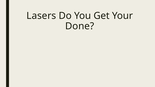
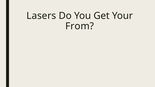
Done: Done -> From
